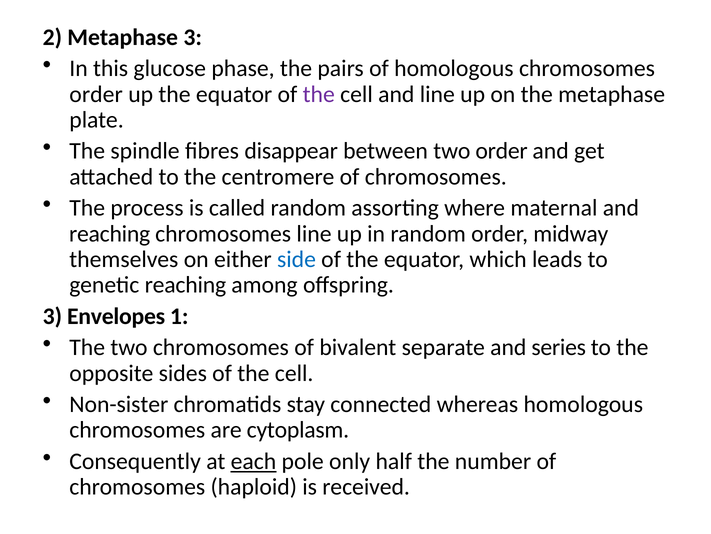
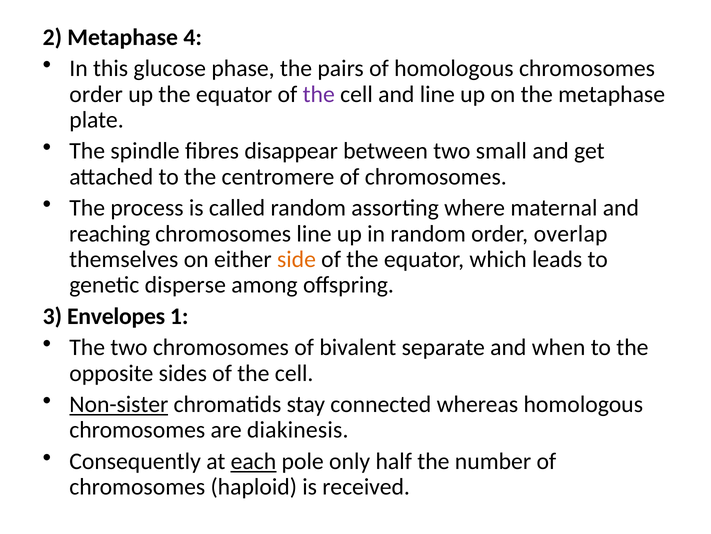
Metaphase 3: 3 -> 4
two order: order -> small
midway: midway -> overlap
side colour: blue -> orange
genetic reaching: reaching -> disperse
series: series -> when
Non-sister underline: none -> present
cytoplasm: cytoplasm -> diakinesis
